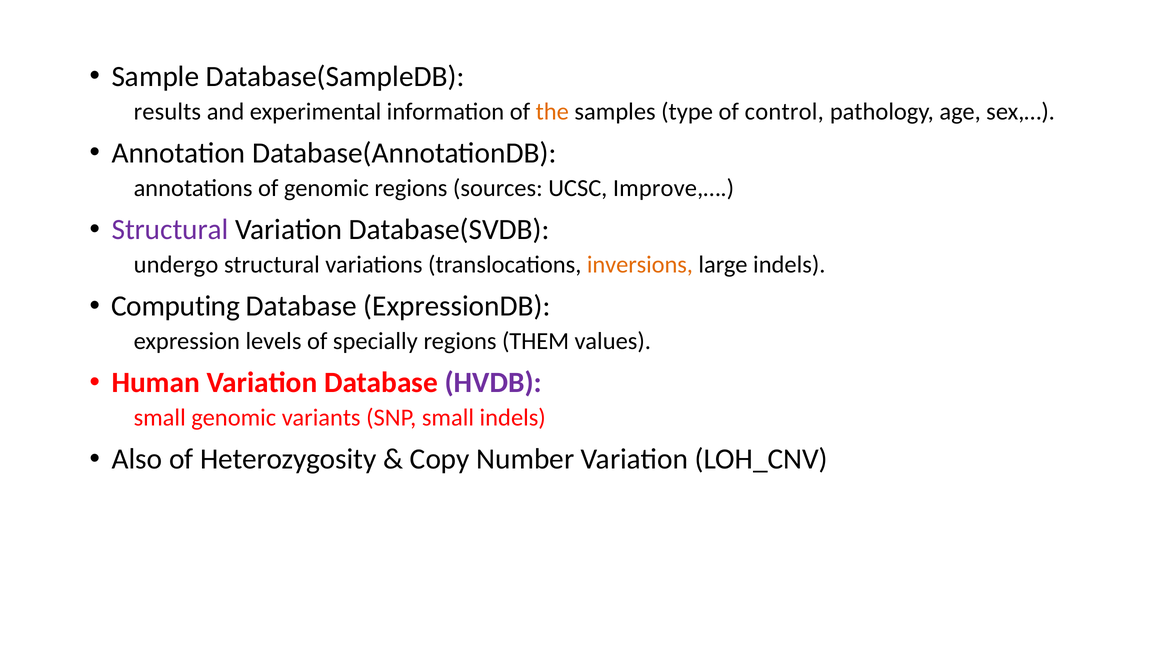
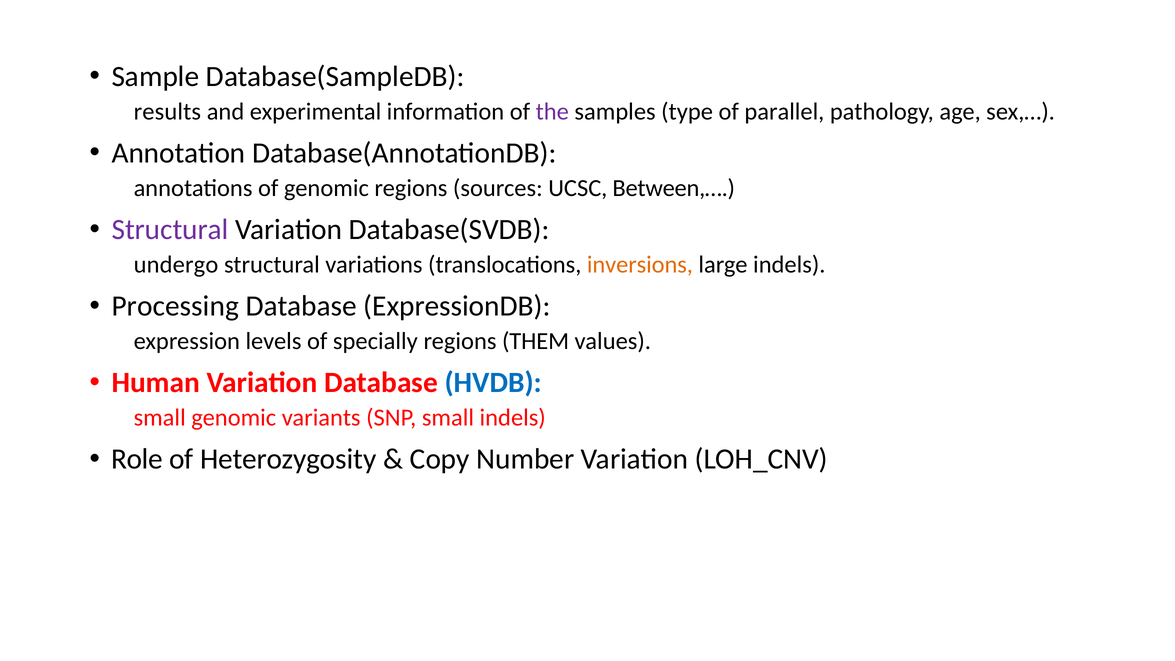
the colour: orange -> purple
control: control -> parallel
Improve,…: Improve,… -> Between,…
Computing: Computing -> Processing
HVDB colour: purple -> blue
Also: Also -> Role
